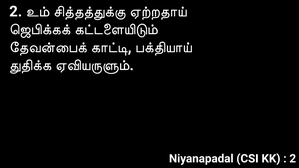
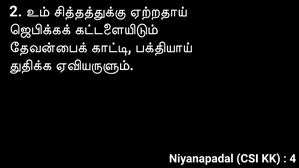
2 at (293, 159): 2 -> 4
